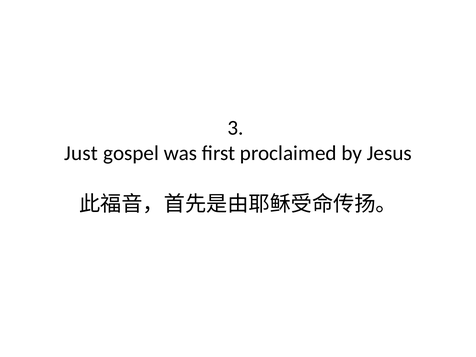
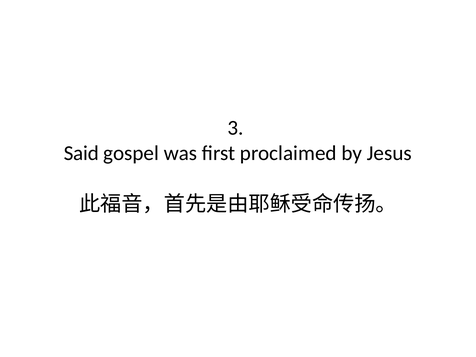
Just: Just -> Said
